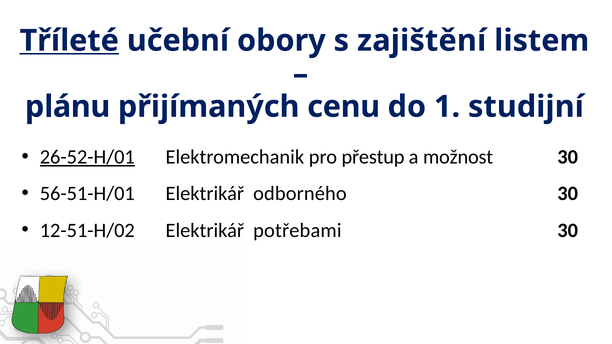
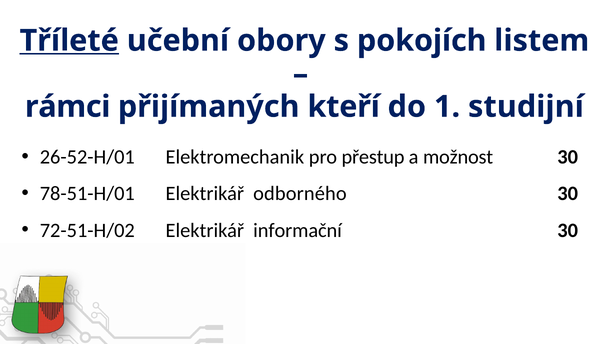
zajištění: zajištění -> pokojích
plánu: plánu -> rámci
cenu: cenu -> kteří
26-52-H/01 underline: present -> none
56-51-H/01: 56-51-H/01 -> 78-51-H/01
12-51-H/02: 12-51-H/02 -> 72-51-H/02
potřebami: potřebami -> informační
